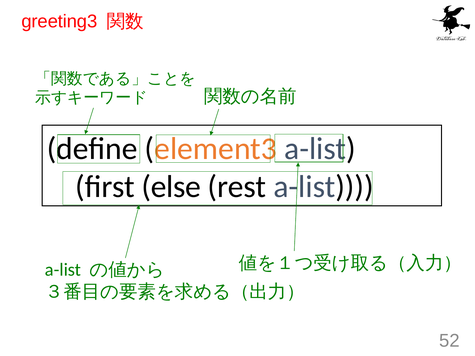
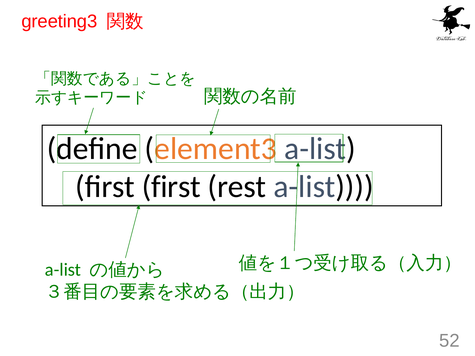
first else: else -> first
